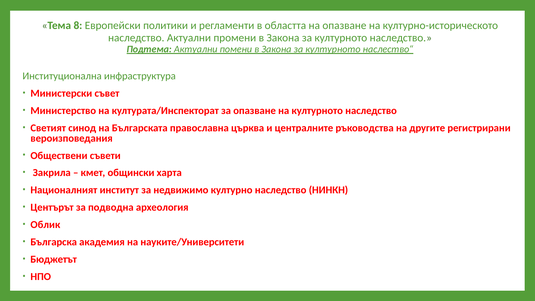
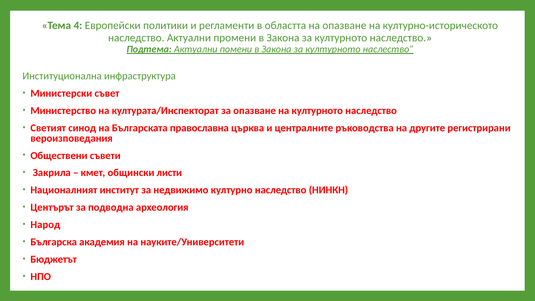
8: 8 -> 4
харта: харта -> листи
Облик: Облик -> Народ
